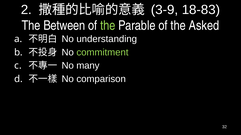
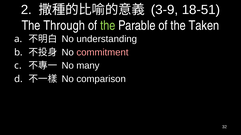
18-83: 18-83 -> 18-51
Between: Between -> Through
Asked: Asked -> Taken
commitment colour: light green -> pink
